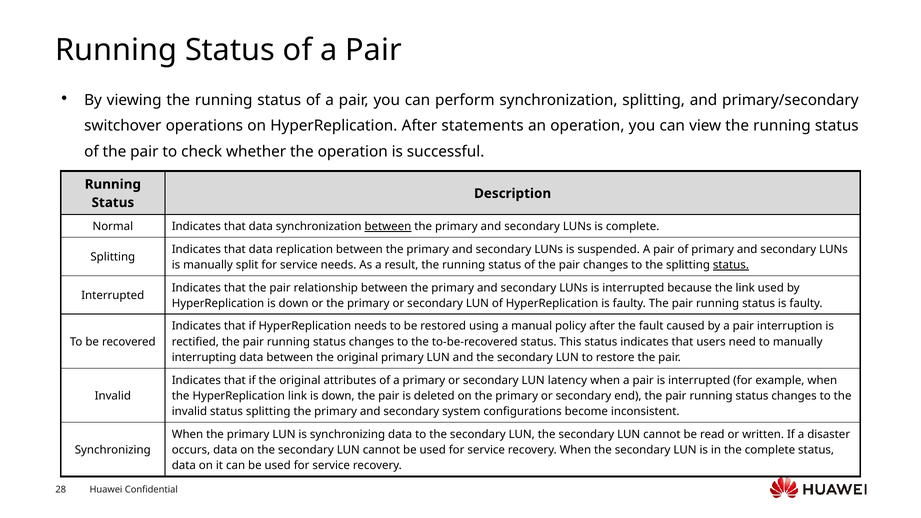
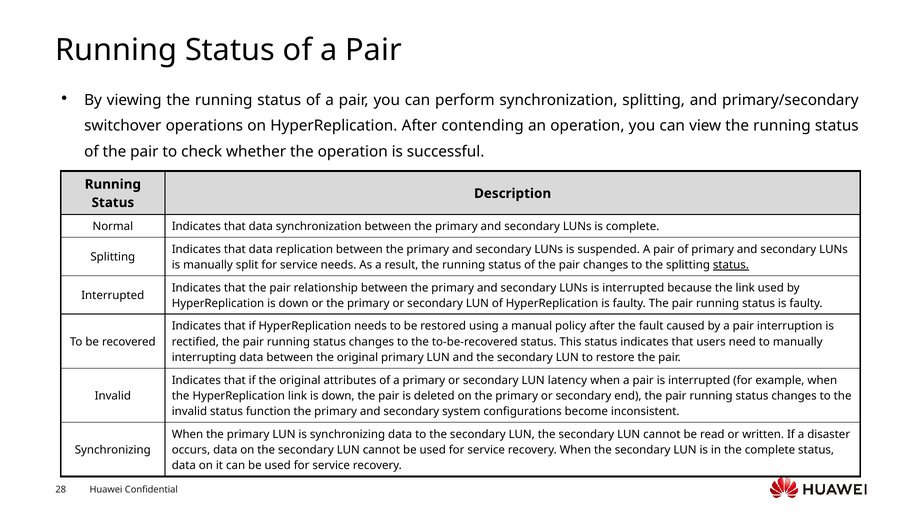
statements: statements -> contending
between at (388, 227) underline: present -> none
status splitting: splitting -> function
